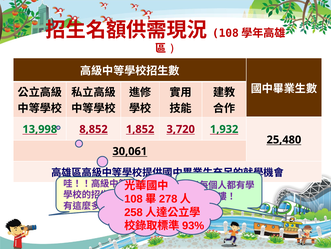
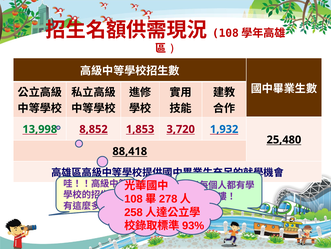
1,852: 1,852 -> 1,853
1,932 colour: green -> blue
30,061: 30,061 -> 88,418
